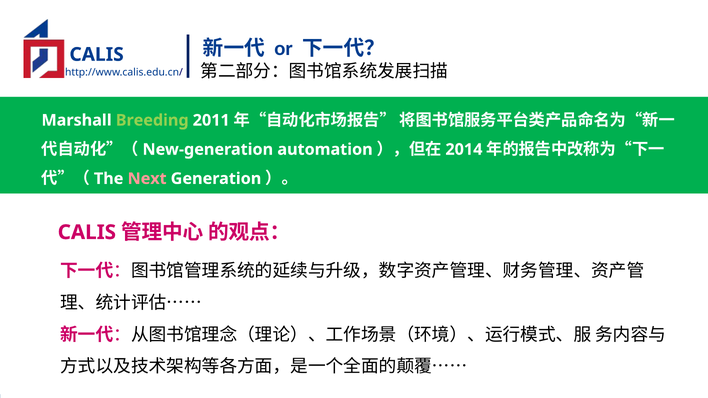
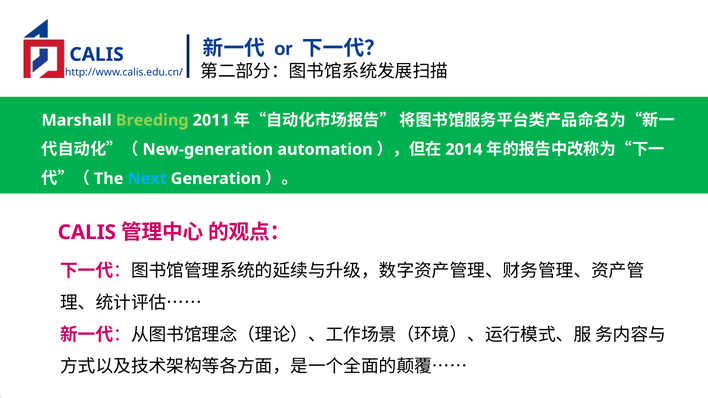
Next colour: pink -> light blue
